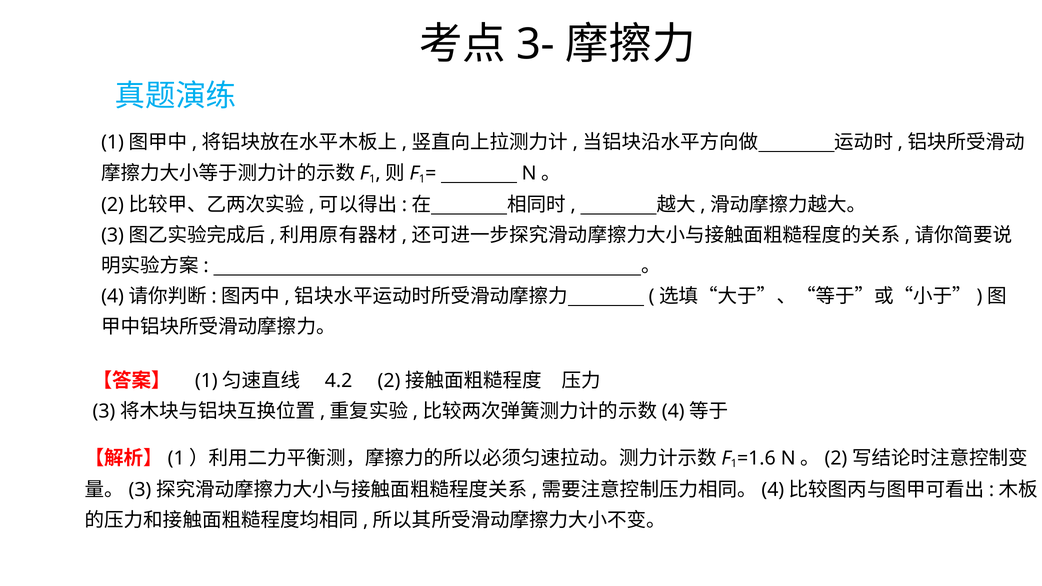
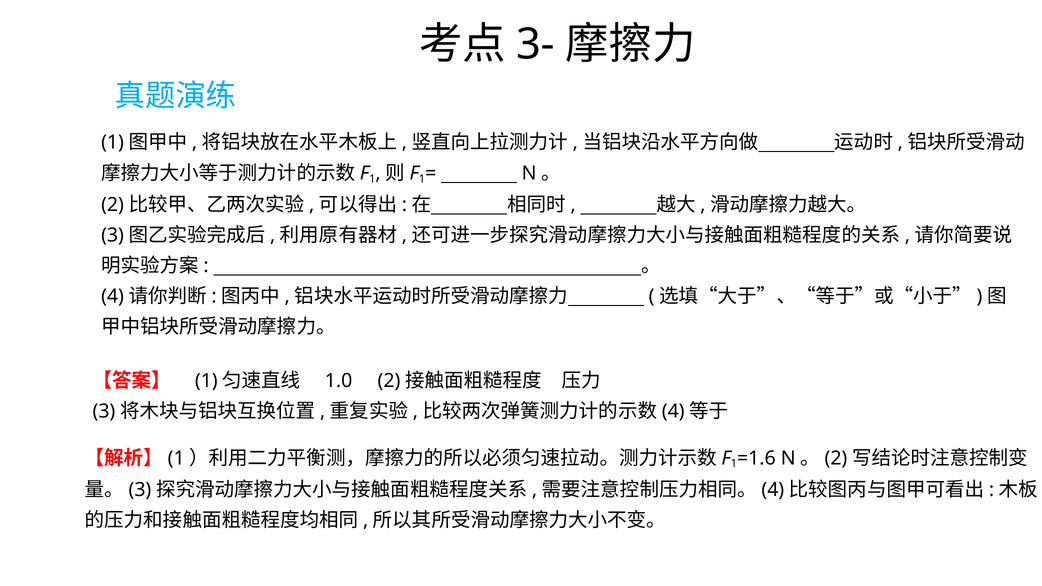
4.2: 4.2 -> 1.0
